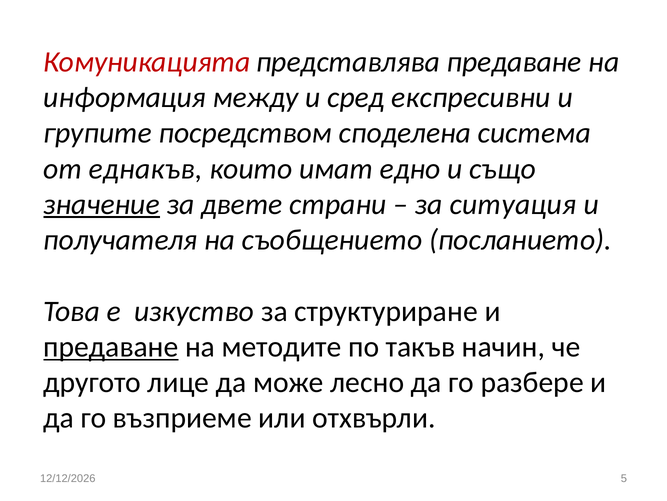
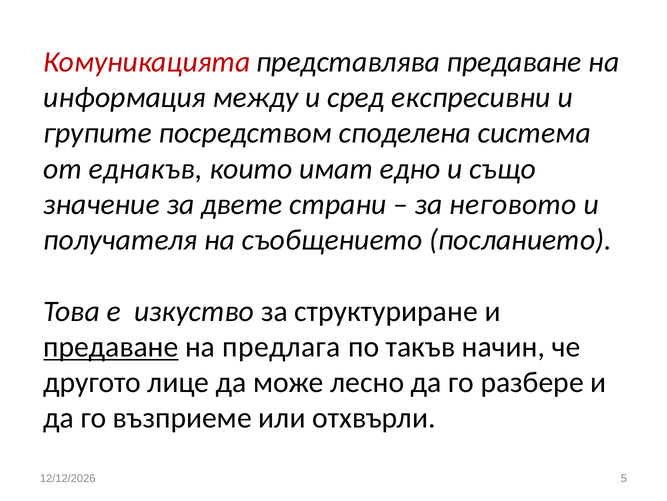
значение underline: present -> none
ситуация: ситуация -> неговото
методите: методите -> предлага
